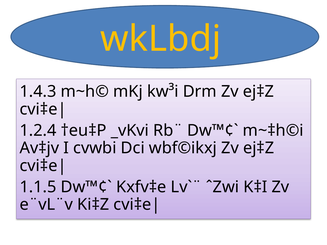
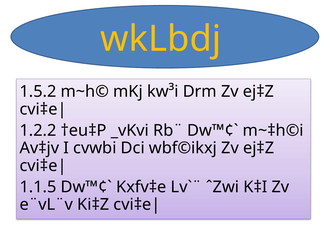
1.4.3: 1.4.3 -> 1.5.2
1.2.4: 1.2.4 -> 1.2.2
